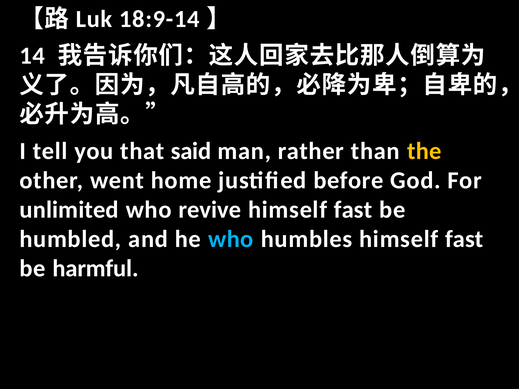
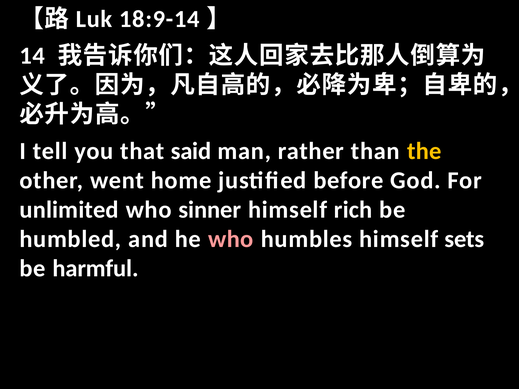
revive: revive -> sinner
fast at (353, 210): fast -> rich
who at (231, 239) colour: light blue -> pink
humbles himself fast: fast -> sets
